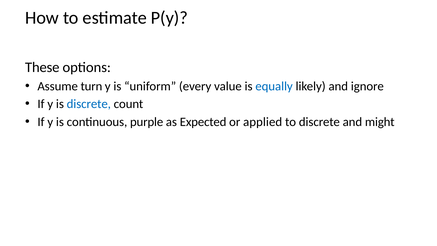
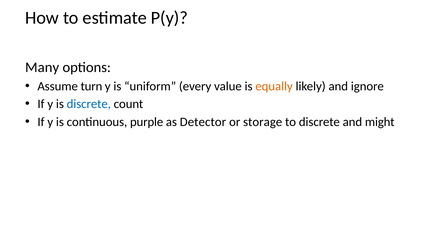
These: These -> Many
equally colour: blue -> orange
Expected: Expected -> Detector
applied: applied -> storage
